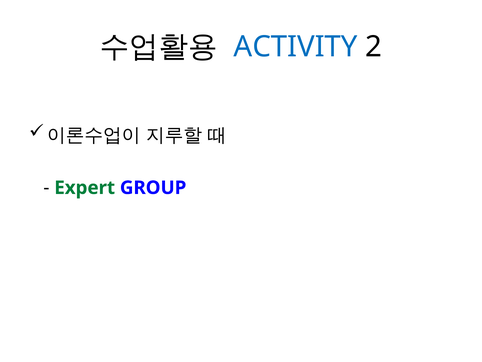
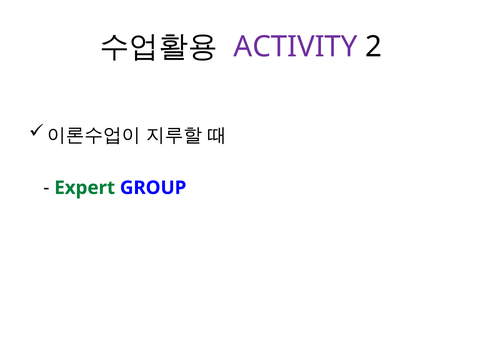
ACTIVITY colour: blue -> purple
